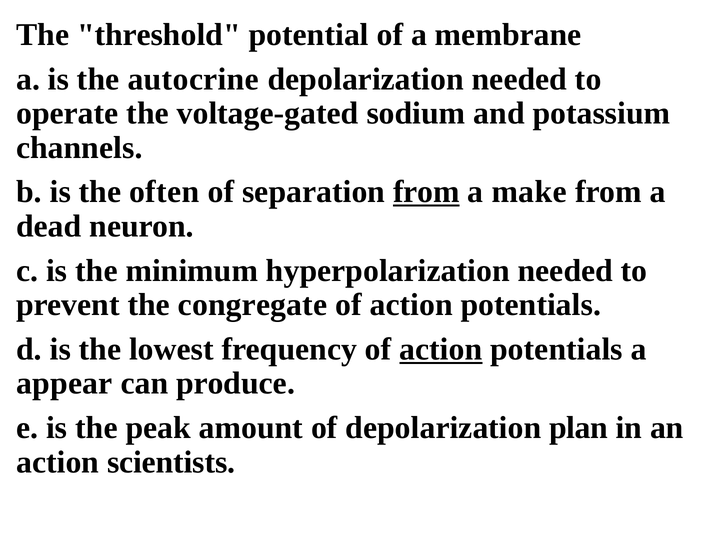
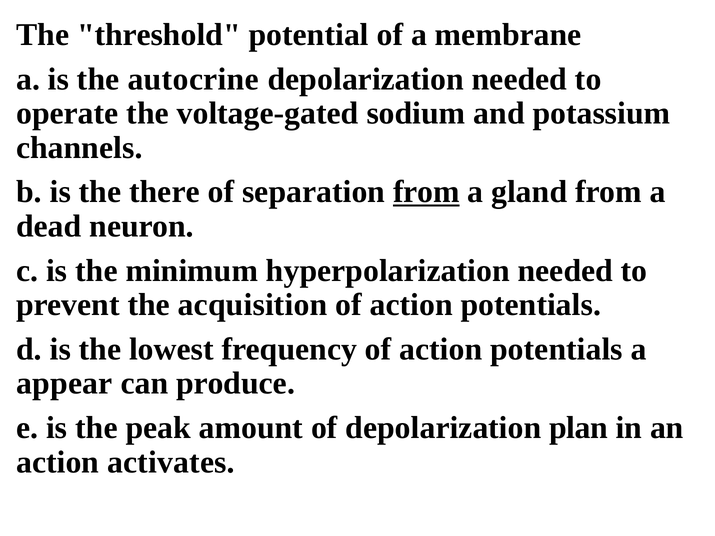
often: often -> there
make: make -> gland
congregate: congregate -> acquisition
action at (441, 349) underline: present -> none
scientists: scientists -> activates
